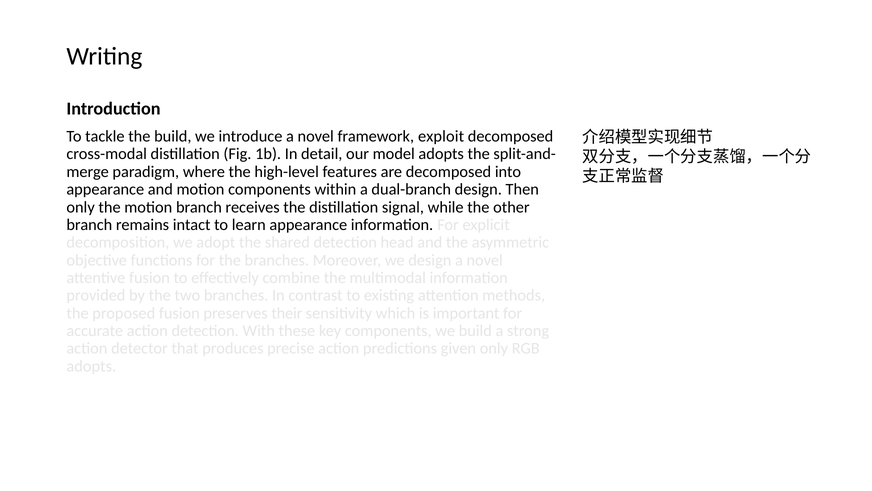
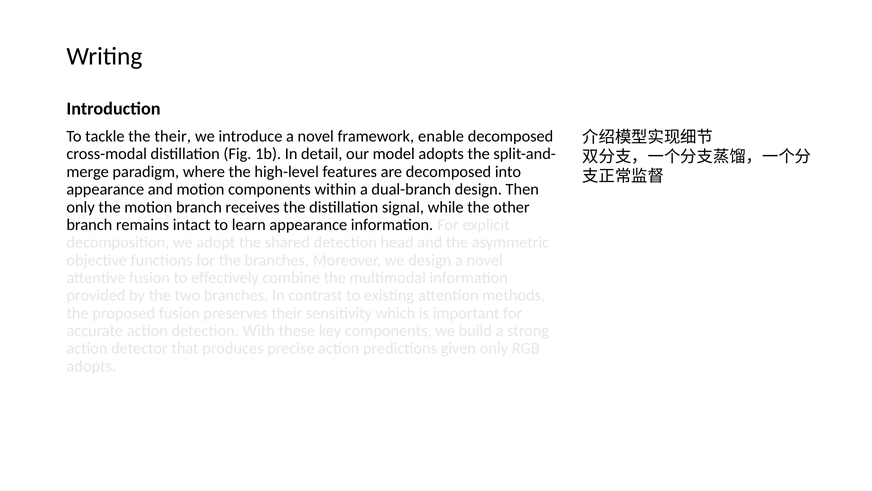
the build: build -> their
exploit: exploit -> enable
